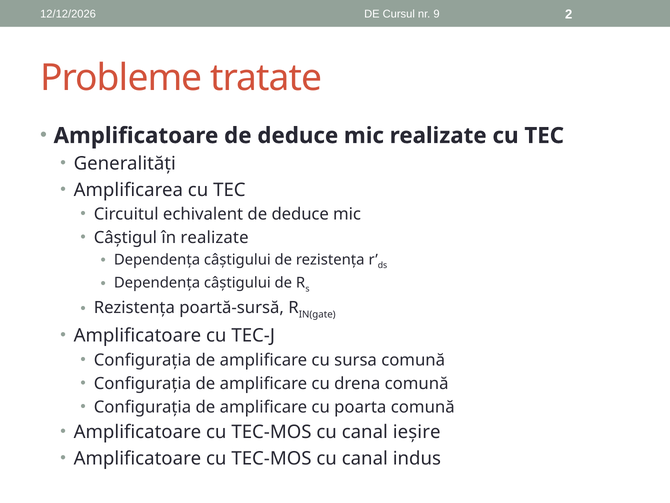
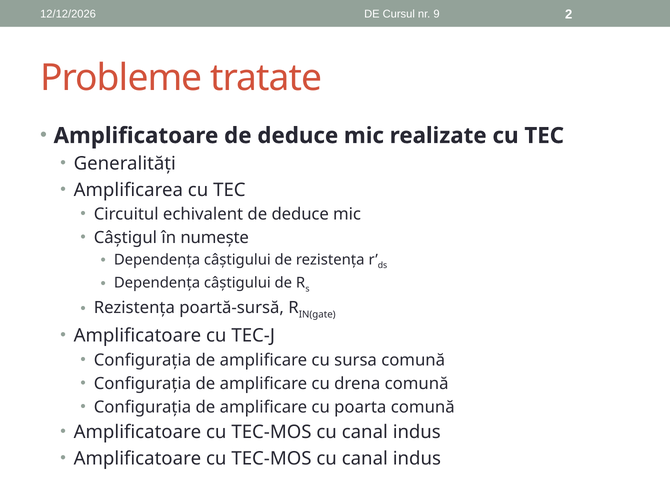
în realizate: realizate -> numește
ieșire at (417, 432): ieșire -> indus
